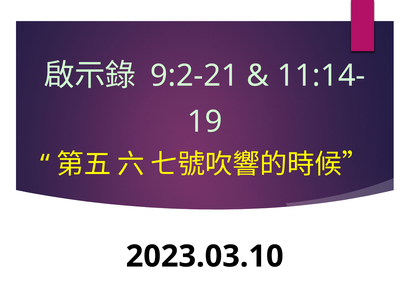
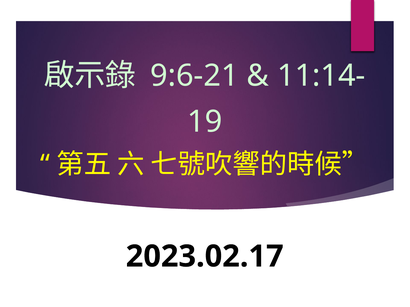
9:2-21: 9:2-21 -> 9:6-21
2023.03.10: 2023.03.10 -> 2023.02.17
